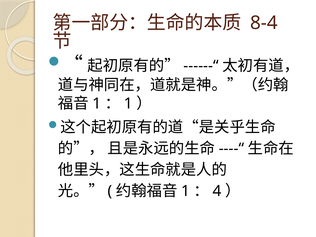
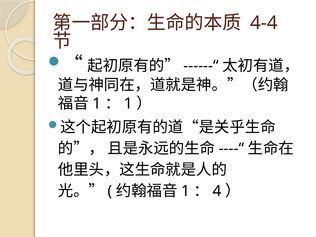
8-4: 8-4 -> 4-4
